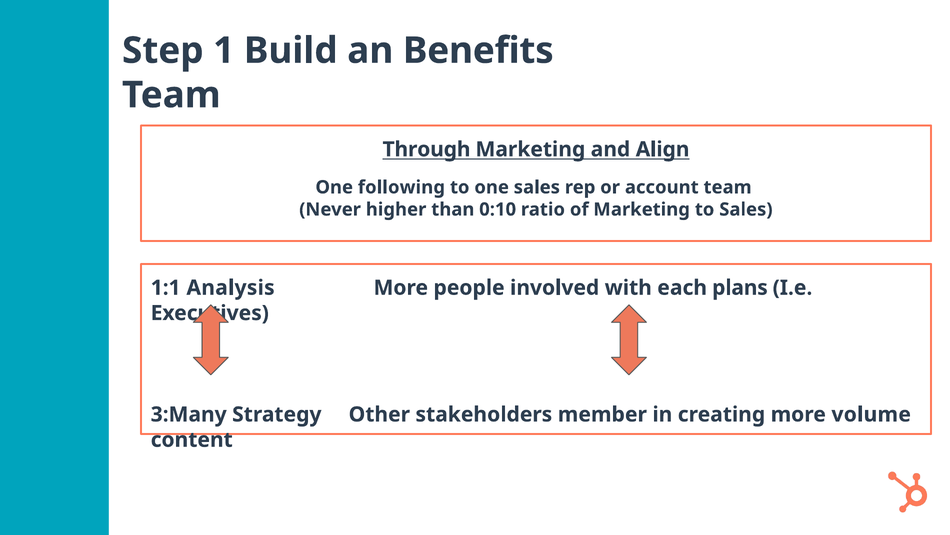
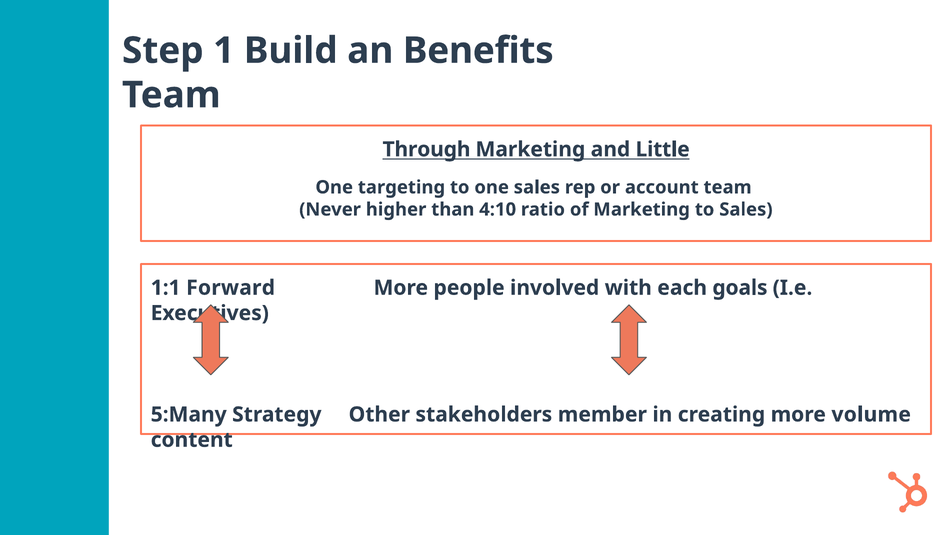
Align: Align -> Little
following: following -> targeting
0:10: 0:10 -> 4:10
Analysis: Analysis -> Forward
plans: plans -> goals
3:Many: 3:Many -> 5:Many
